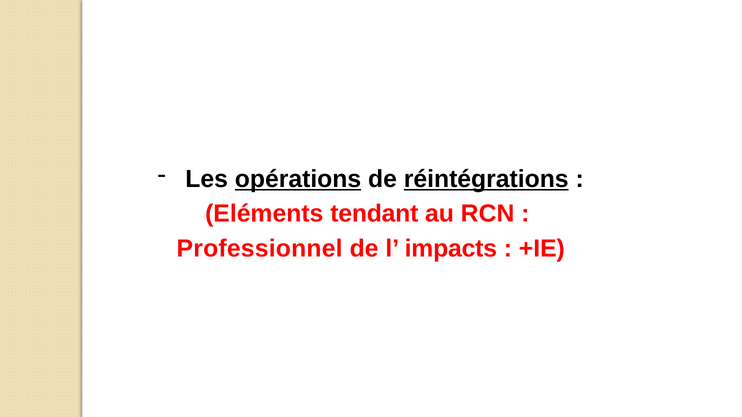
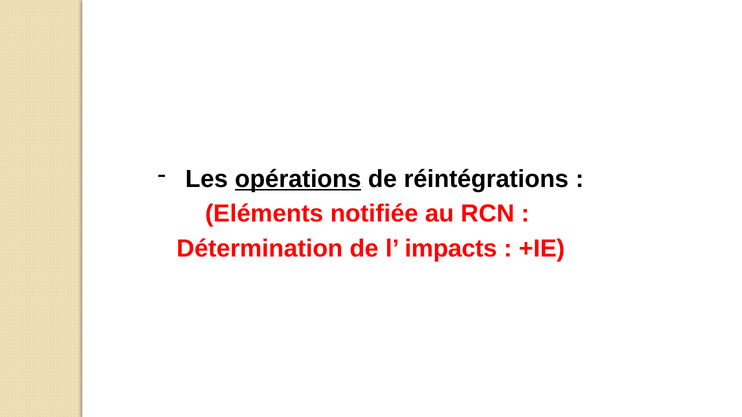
réintégrations underline: present -> none
tendant: tendant -> notifiée
Professionnel: Professionnel -> Détermination
